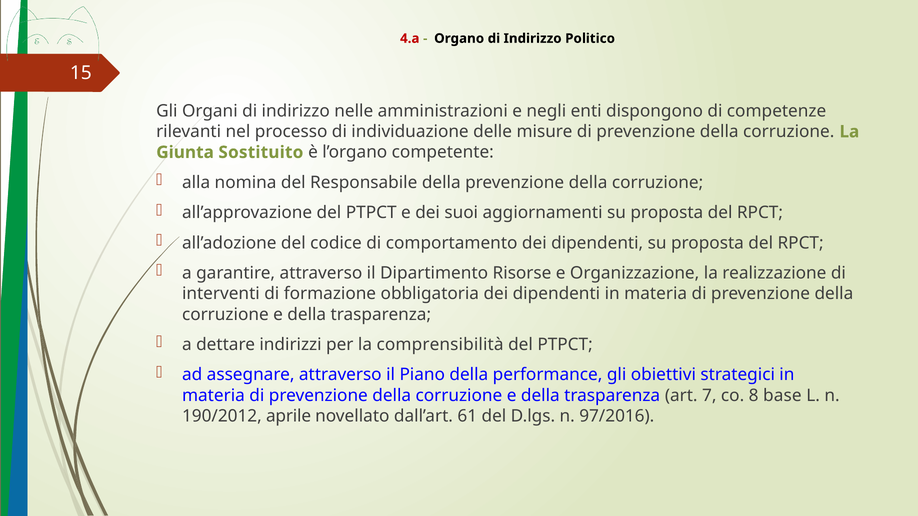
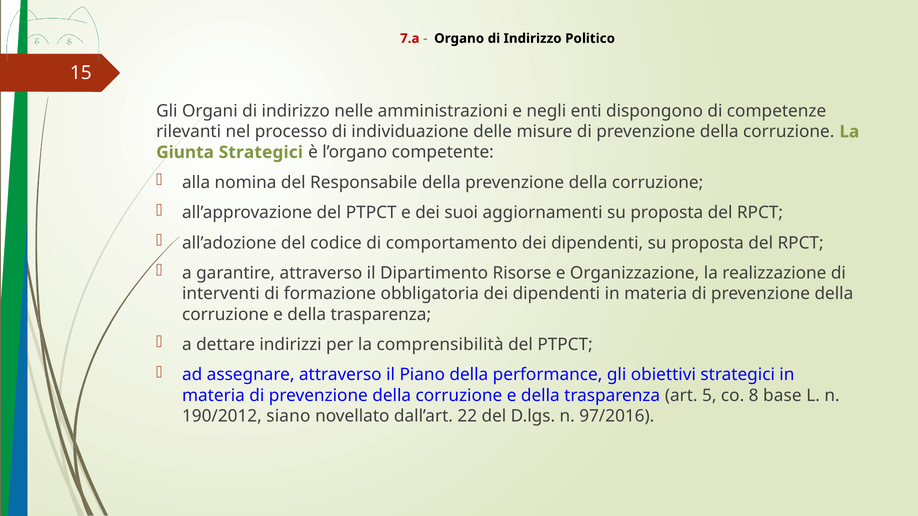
4.a: 4.a -> 7.a
Giunta Sostituito: Sostituito -> Strategici
7: 7 -> 5
aprile: aprile -> siano
61: 61 -> 22
